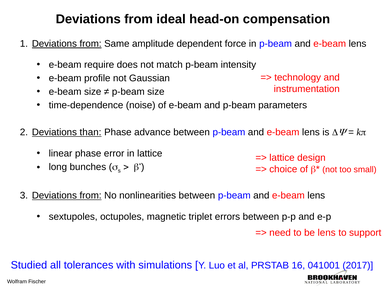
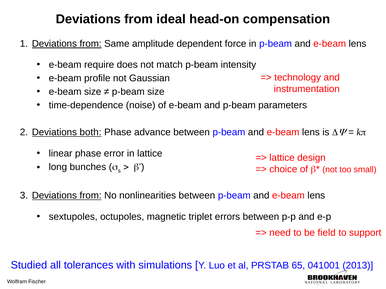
than: than -> both
be lens: lens -> field
16: 16 -> 65
2017: 2017 -> 2013
